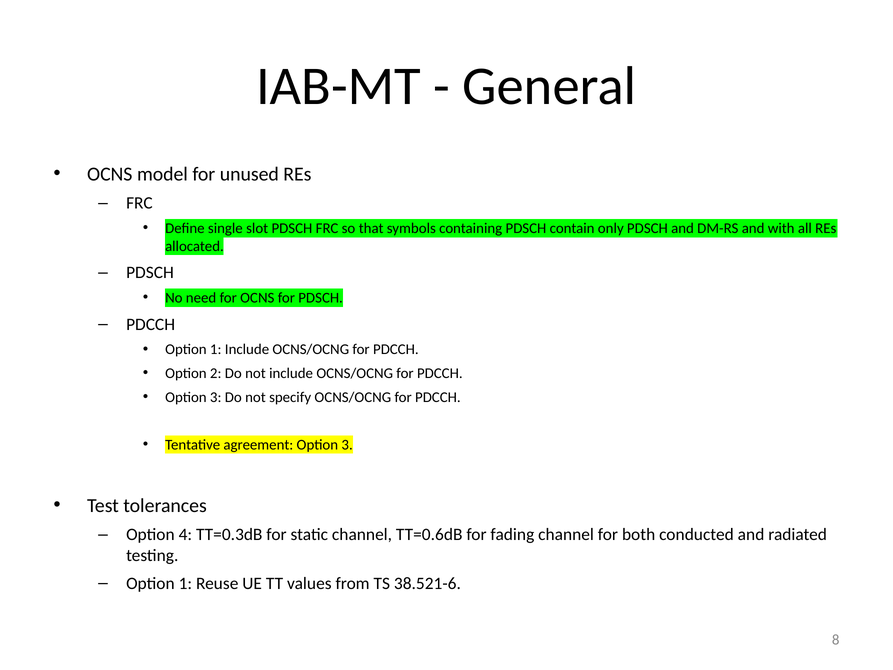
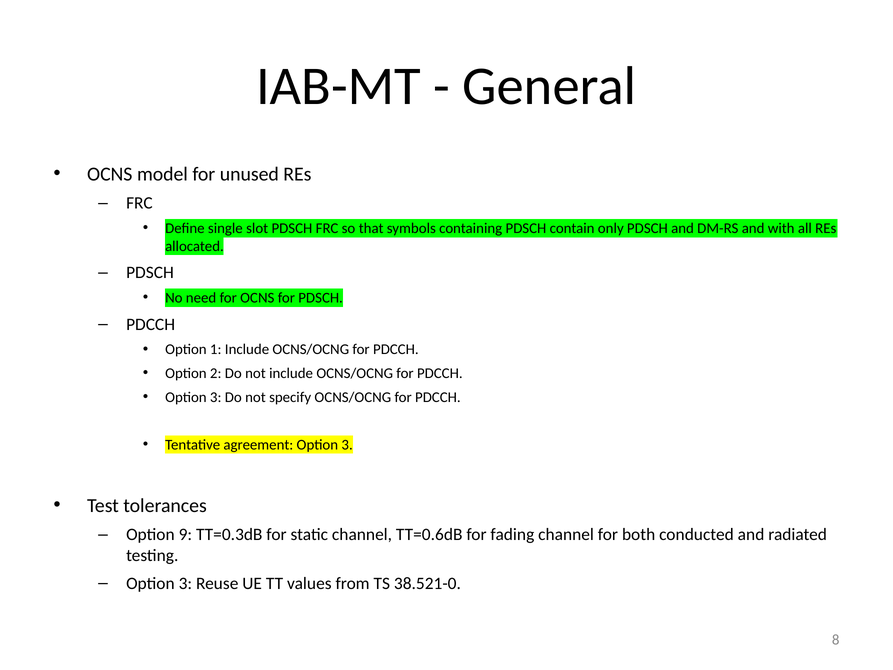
4: 4 -> 9
1 at (185, 583): 1 -> 3
38.521-6: 38.521-6 -> 38.521-0
